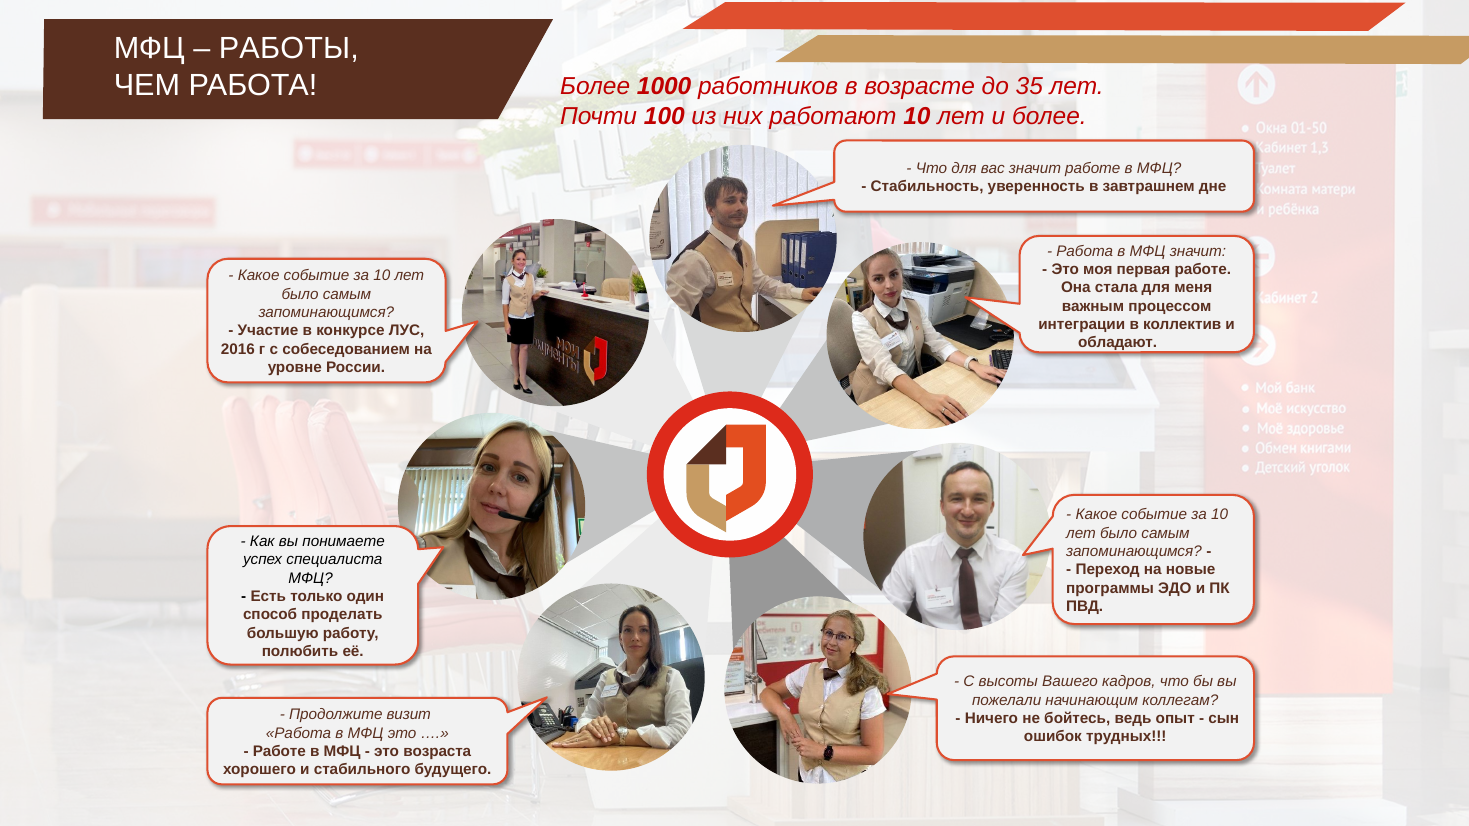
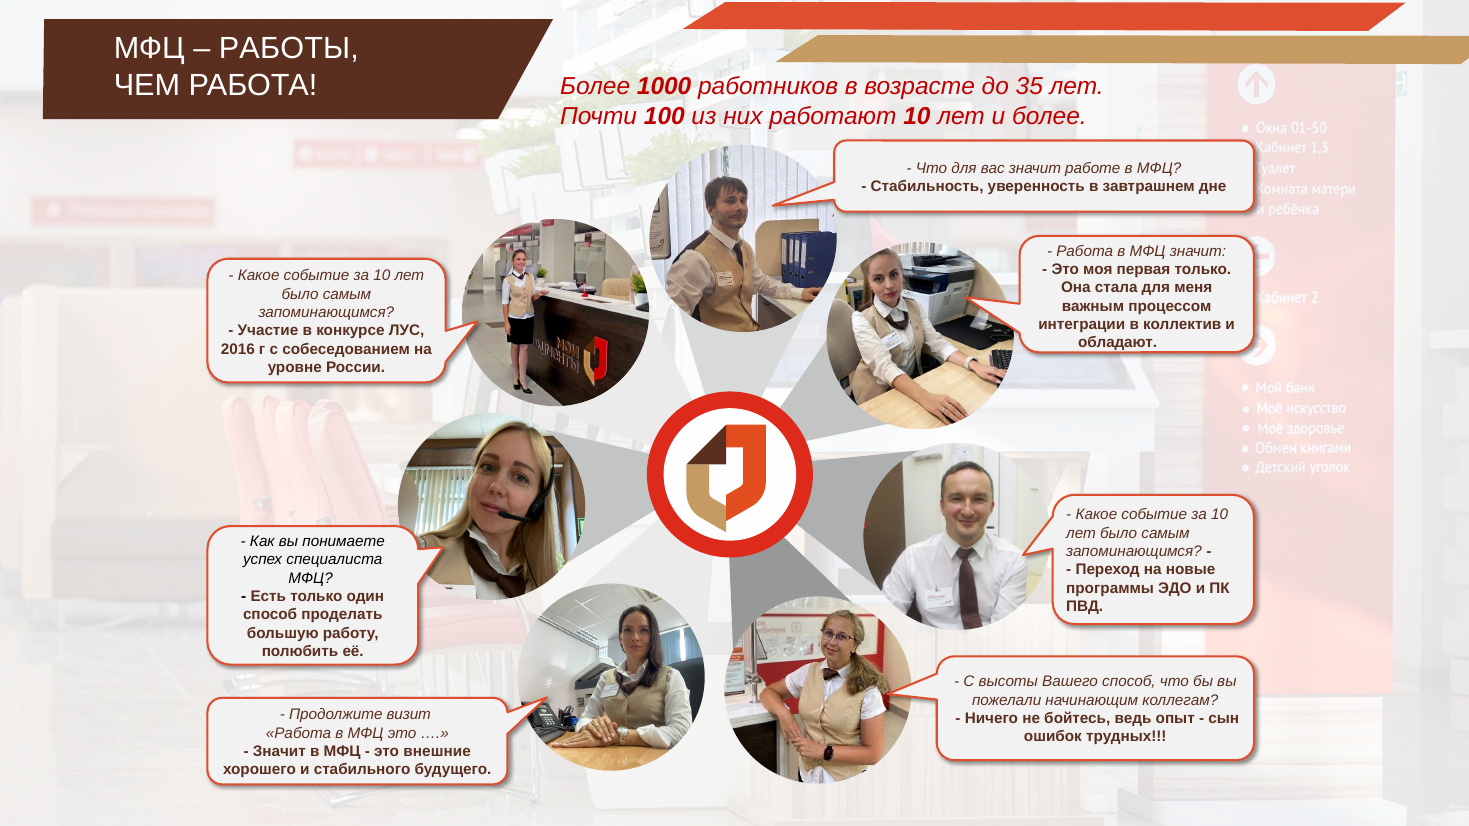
первая работе: работе -> только
Вашего кадров: кадров -> способ
Работе at (279, 752): Работе -> Значит
возраста: возраста -> внешние
